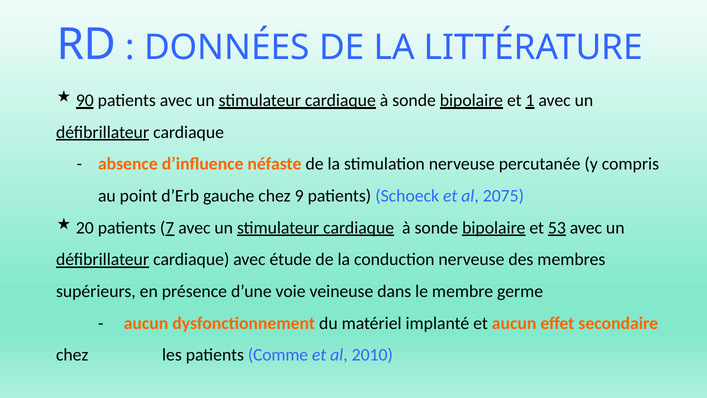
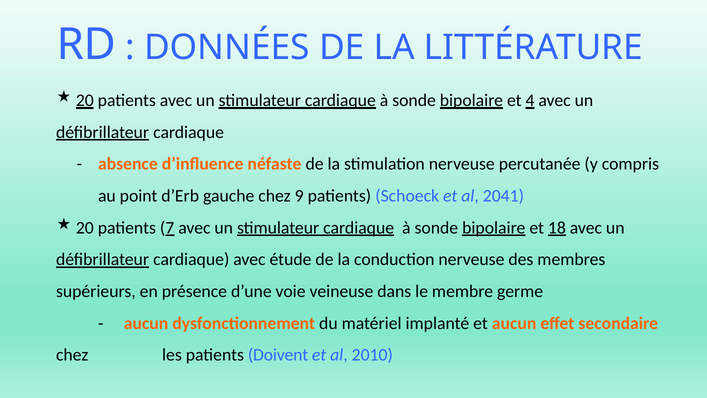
90 at (85, 100): 90 -> 20
1: 1 -> 4
2075: 2075 -> 2041
53: 53 -> 18
Comme: Comme -> Doivent
